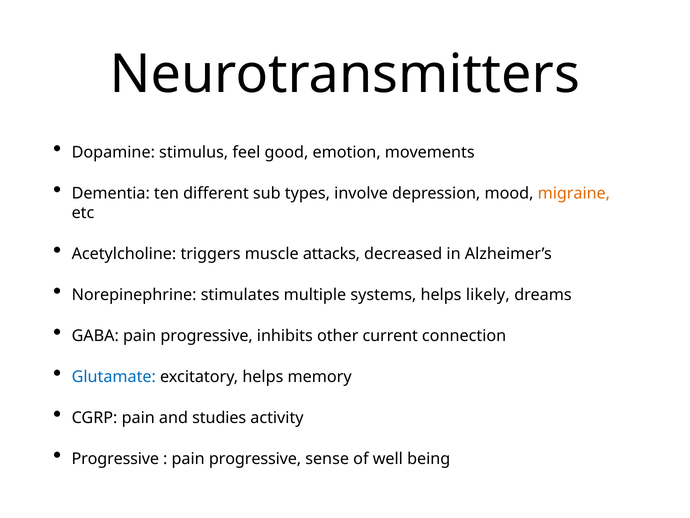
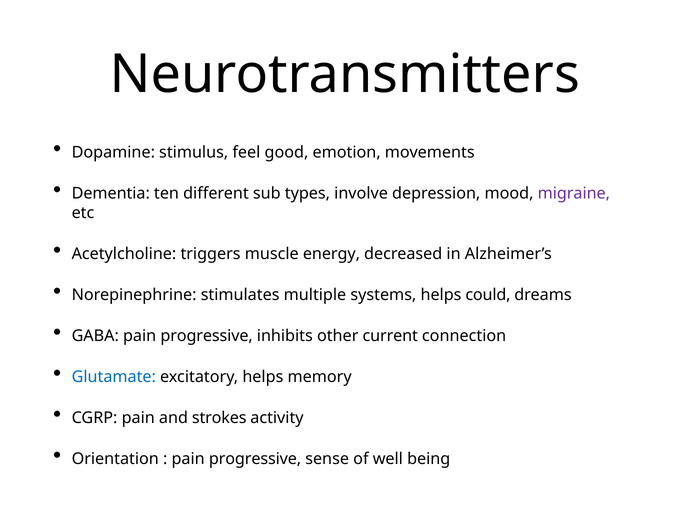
migraine colour: orange -> purple
attacks: attacks -> energy
likely: likely -> could
studies: studies -> strokes
Progressive at (115, 458): Progressive -> Orientation
